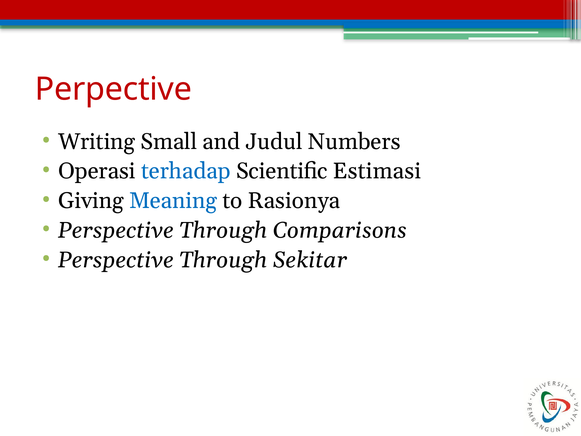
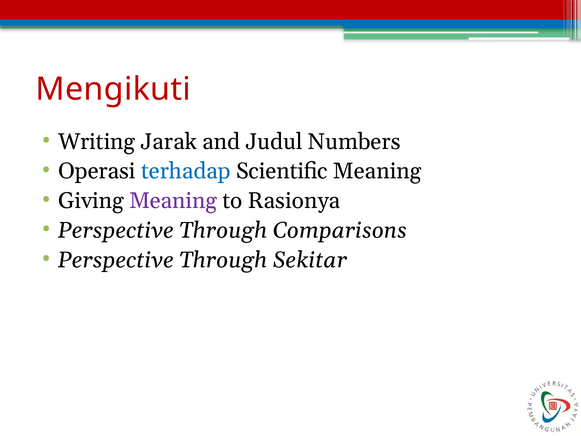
Perpective: Perpective -> Mengikuti
Small: Small -> Jarak
Scientific Estimasi: Estimasi -> Meaning
Meaning at (173, 201) colour: blue -> purple
